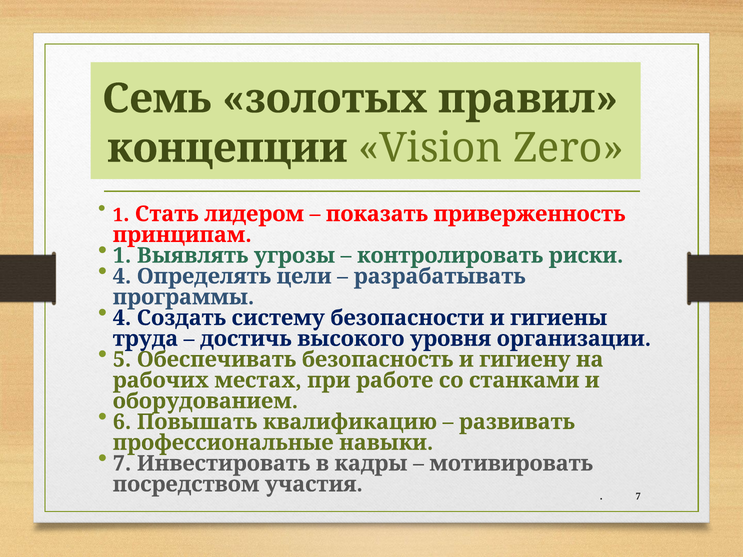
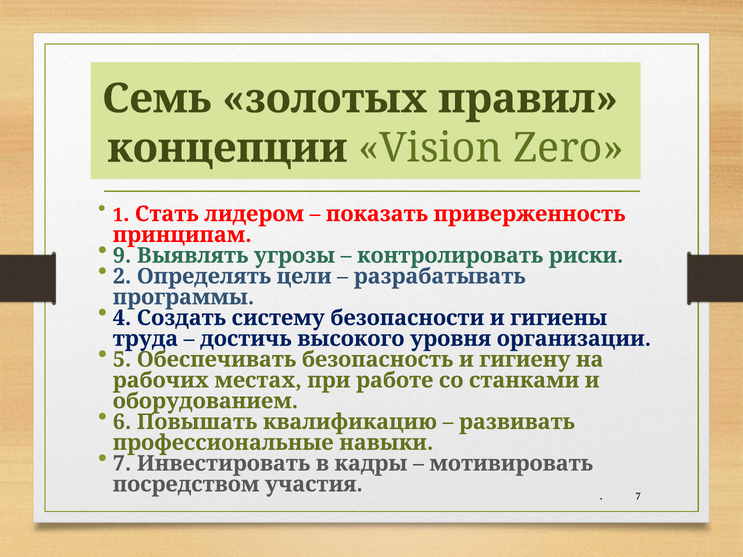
1 at (122, 256): 1 -> 9
4 at (122, 276): 4 -> 2
